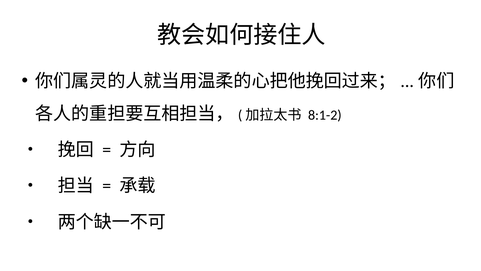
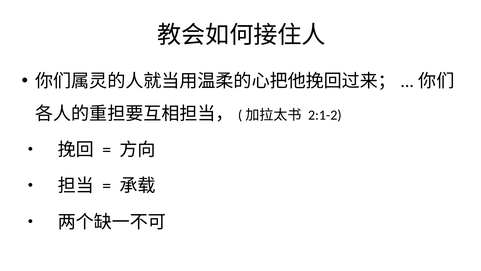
8:1-2: 8:1-2 -> 2:1-2
